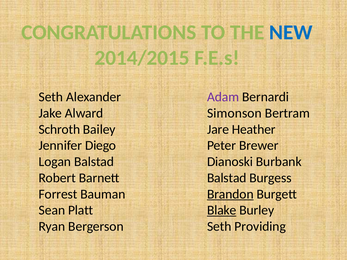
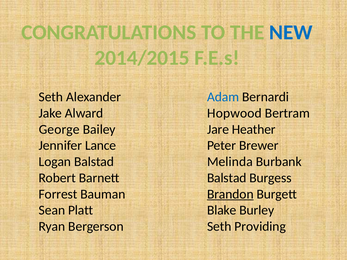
Adam colour: purple -> blue
Simonson: Simonson -> Hopwood
Schroth: Schroth -> George
Diego: Diego -> Lance
Dianoski: Dianoski -> Melinda
Blake underline: present -> none
